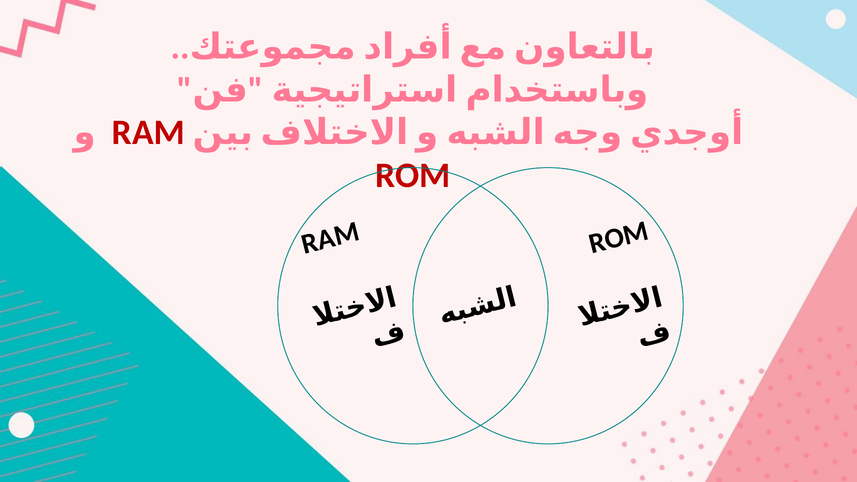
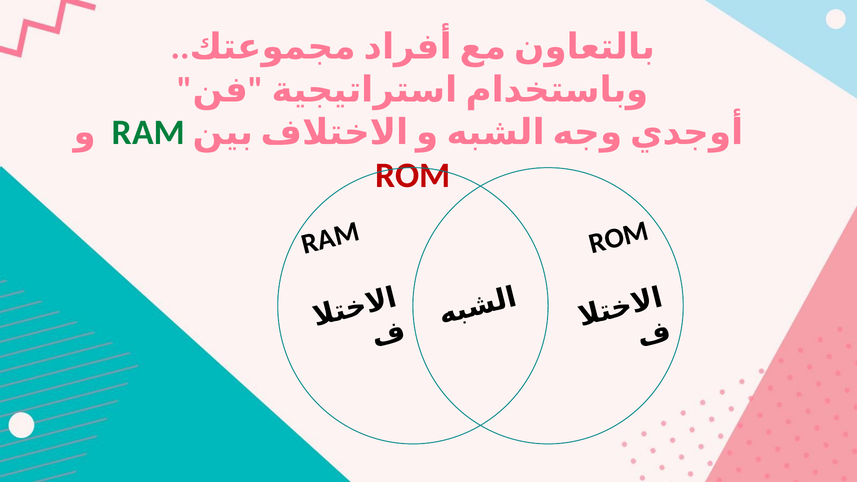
RAM colour: red -> green
